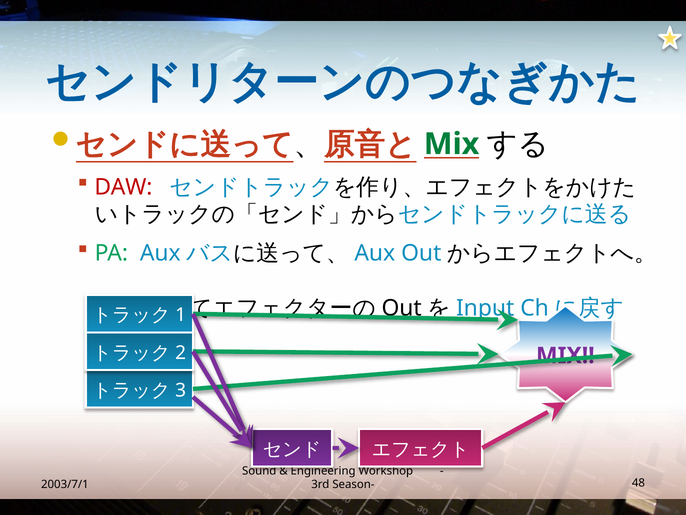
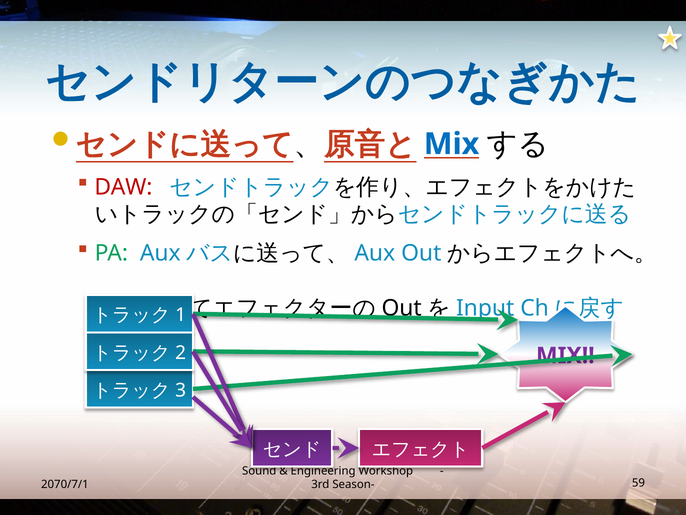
Mix at (452, 144) colour: green -> blue
2003/7/1: 2003/7/1 -> 2070/7/1
48: 48 -> 59
